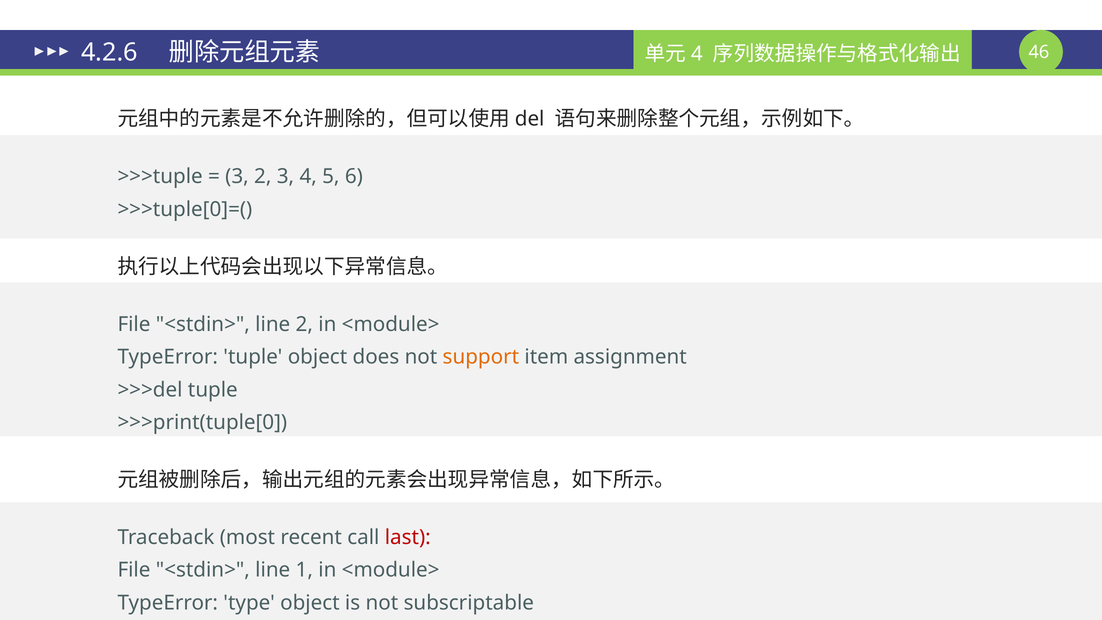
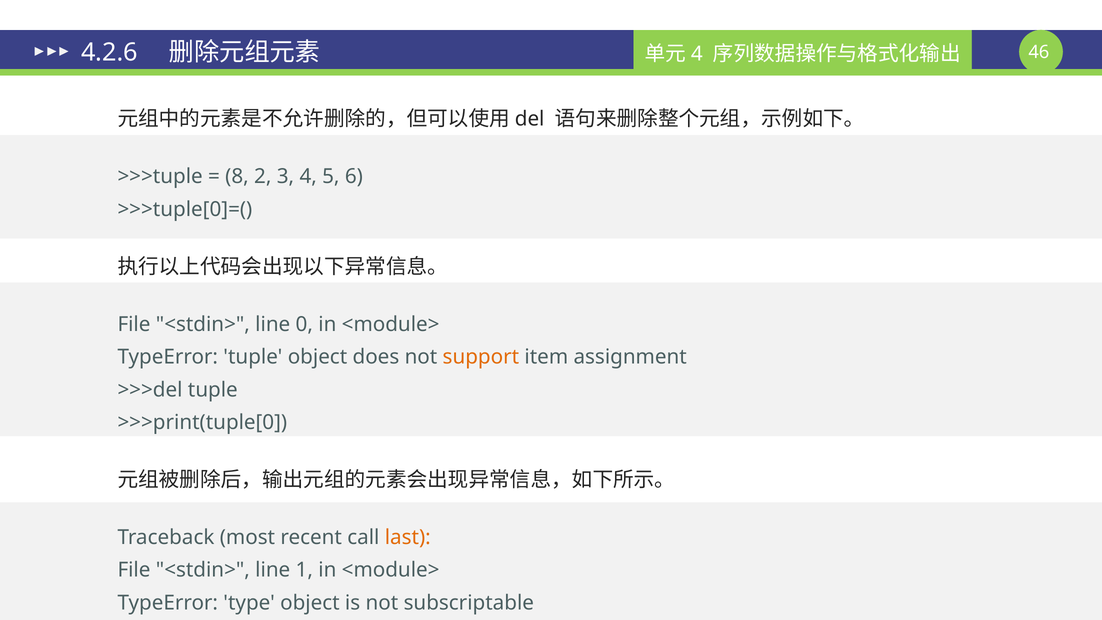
3 at (237, 177): 3 -> 8
line 2: 2 -> 0
last colour: red -> orange
